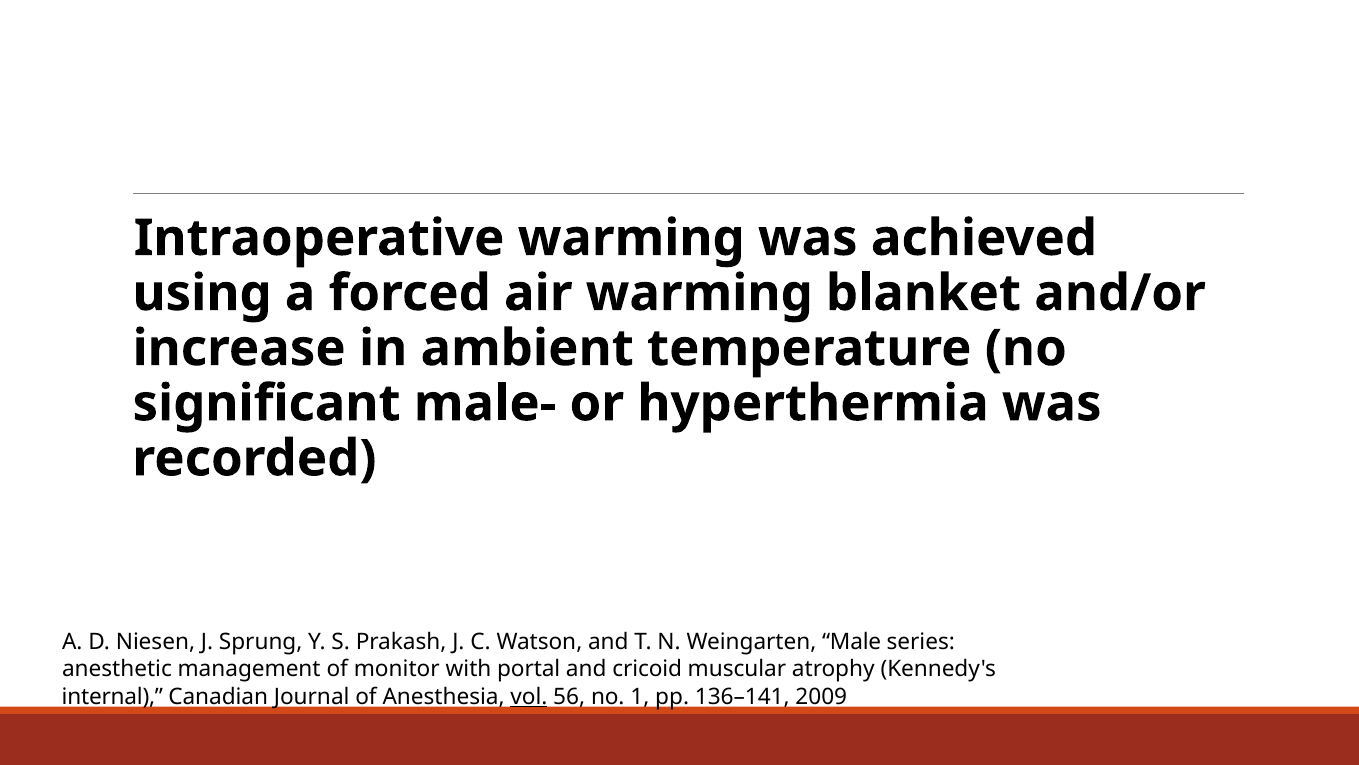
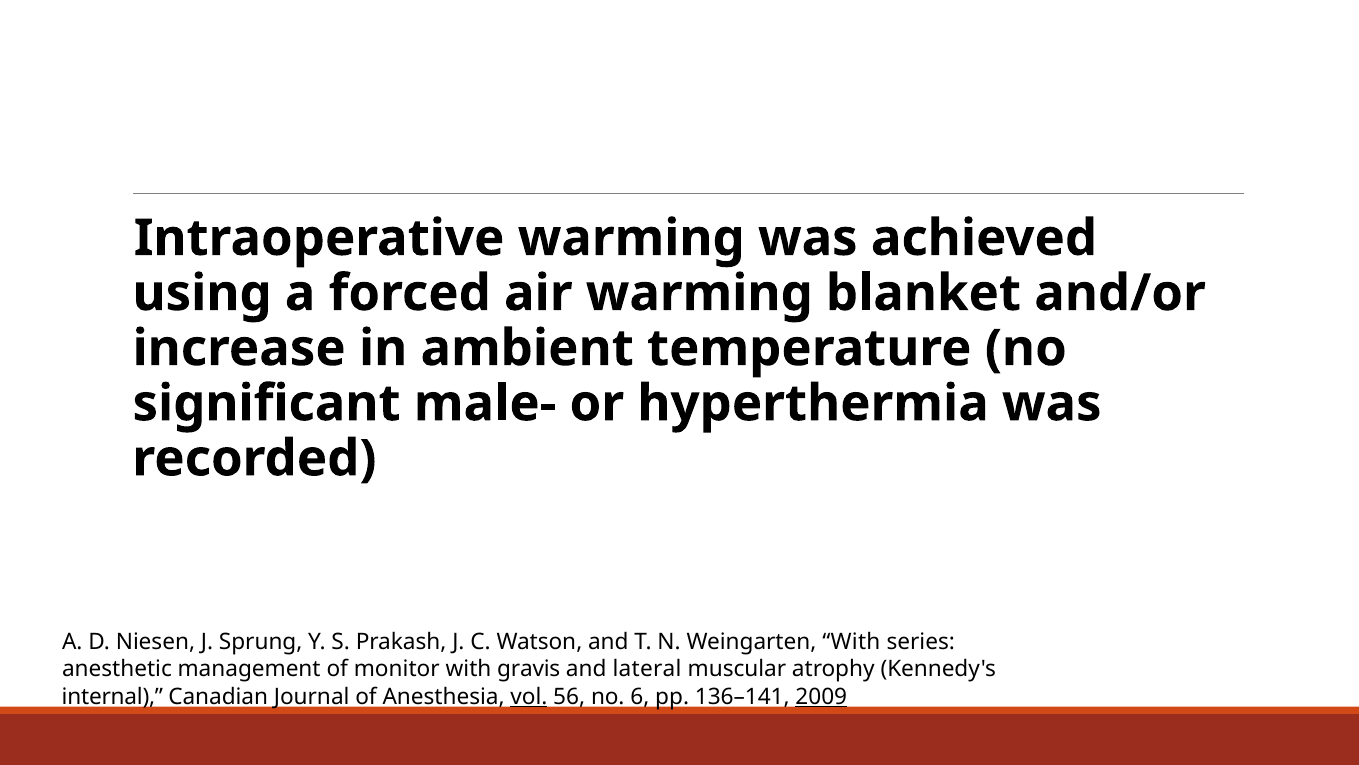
Weingarten Male: Male -> With
portal: portal -> gravis
cricoid: cricoid -> lateral
1: 1 -> 6
2009 underline: none -> present
